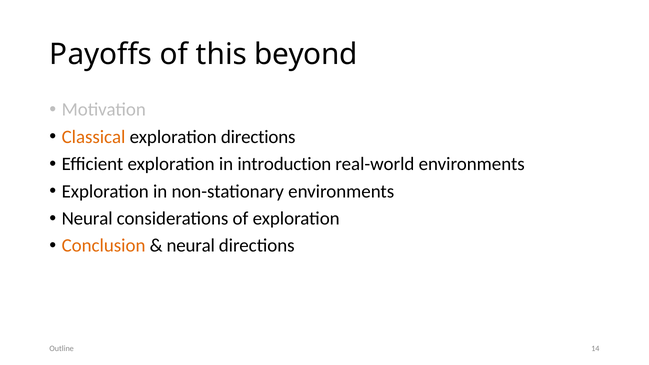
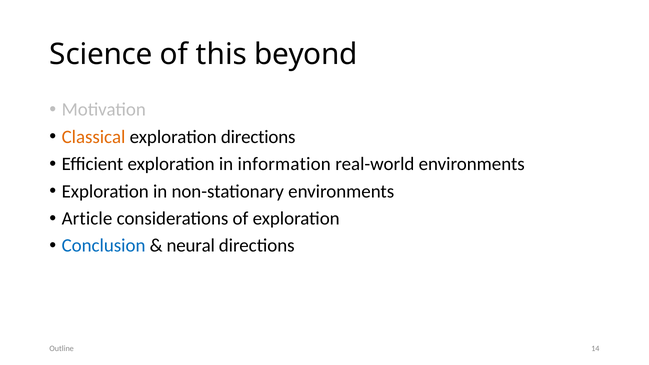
Payoffs: Payoffs -> Science
introduction: introduction -> information
Neural at (87, 219): Neural -> Article
Conclusion colour: orange -> blue
